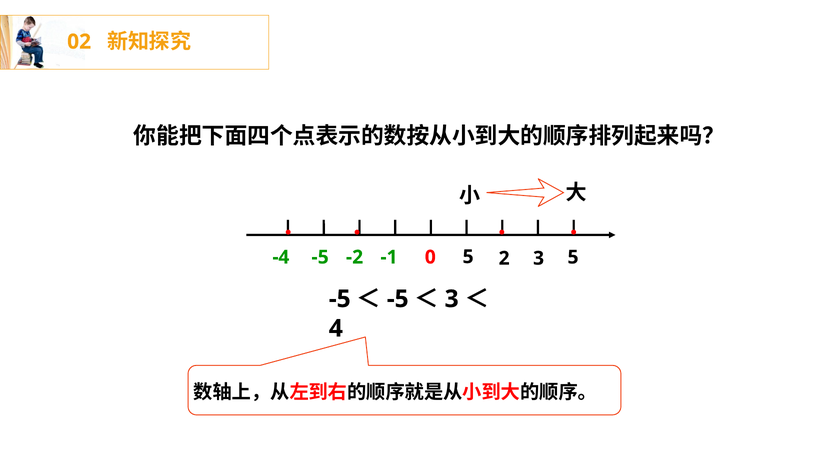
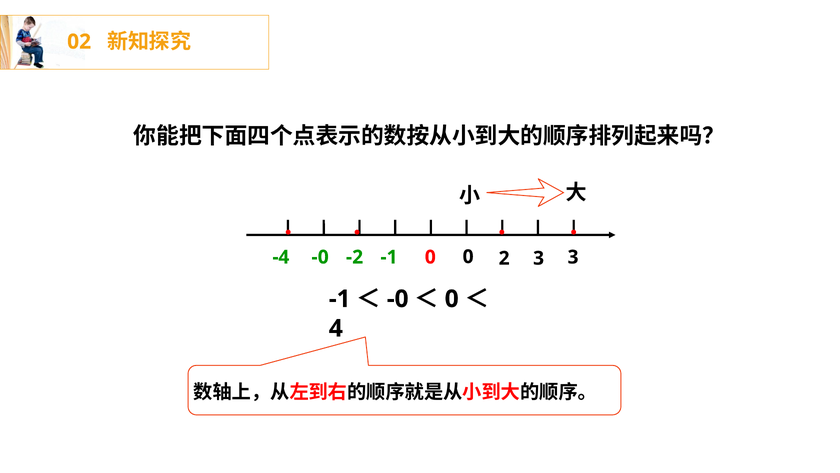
-5 at (320, 257): -5 -> -0
0 5: 5 -> 0
3 5: 5 -> 3
-5 at (340, 299): -5 -> -1
-5 at (398, 299): -5 -> -0
3 at (452, 299): 3 -> 0
